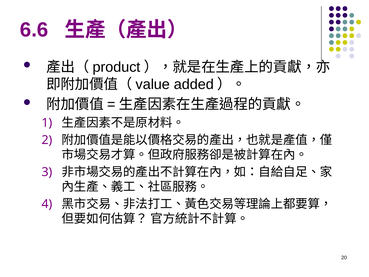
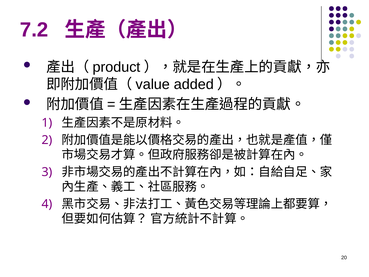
6.6: 6.6 -> 7.2
